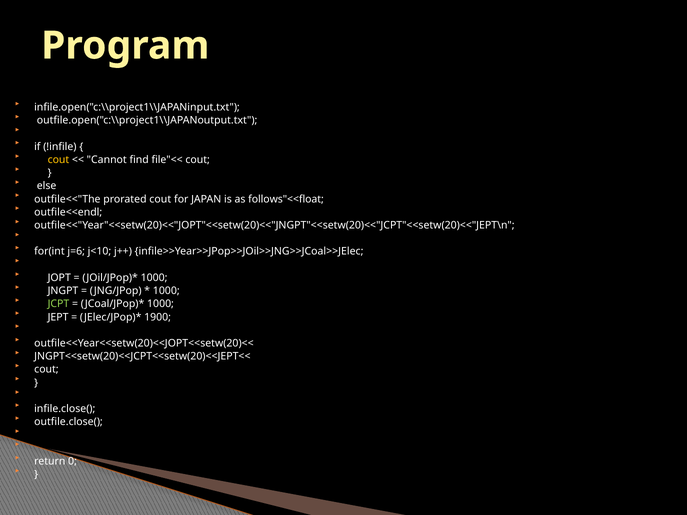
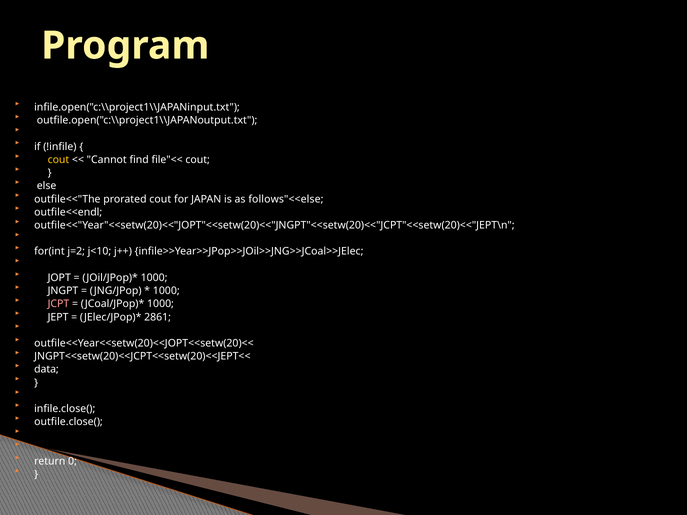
follows"<<float: follows"<<float -> follows"<<else
j=6: j=6 -> j=2
JCPT colour: light green -> pink
1900: 1900 -> 2861
cout at (46, 370): cout -> data
